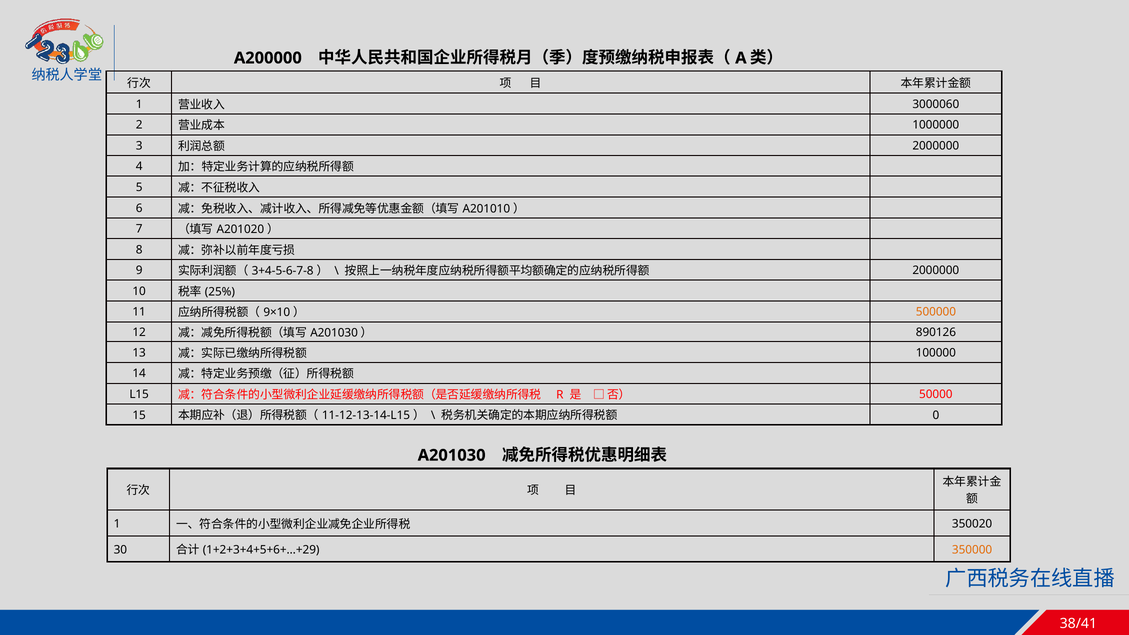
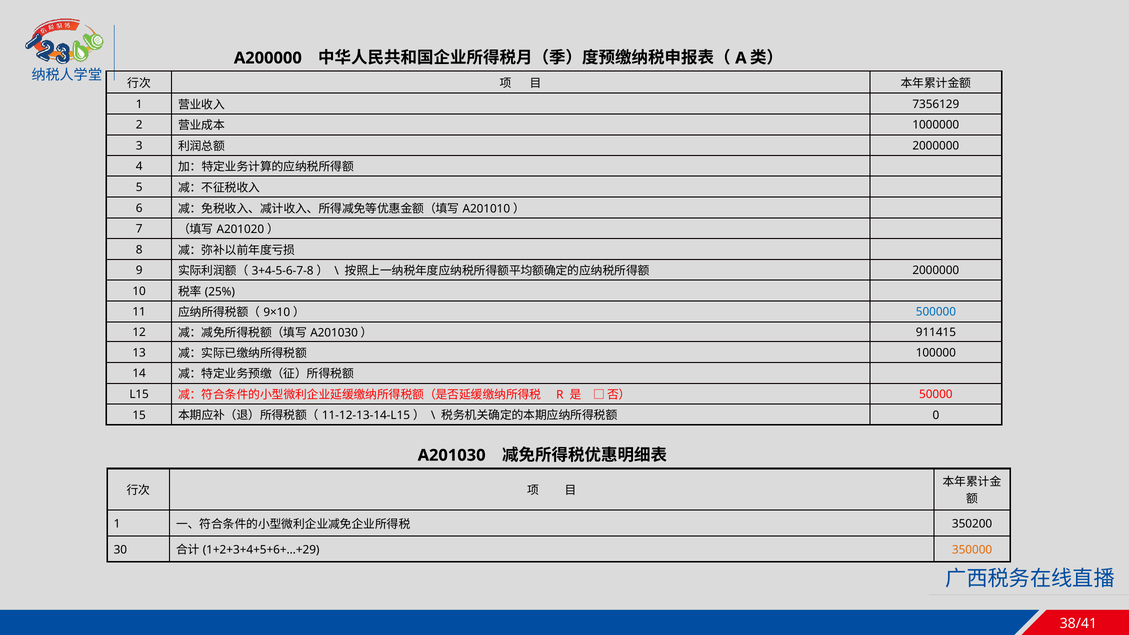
3000060: 3000060 -> 7356129
500000 colour: orange -> blue
890126: 890126 -> 911415
350020: 350020 -> 350200
